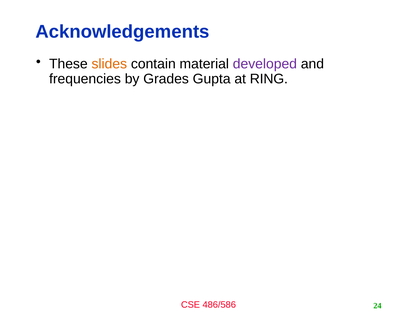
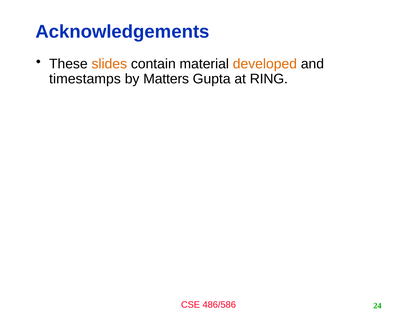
developed colour: purple -> orange
frequencies: frequencies -> timestamps
Grades: Grades -> Matters
